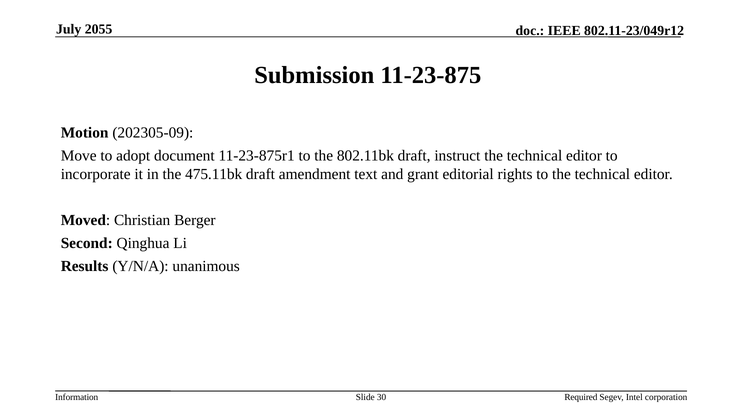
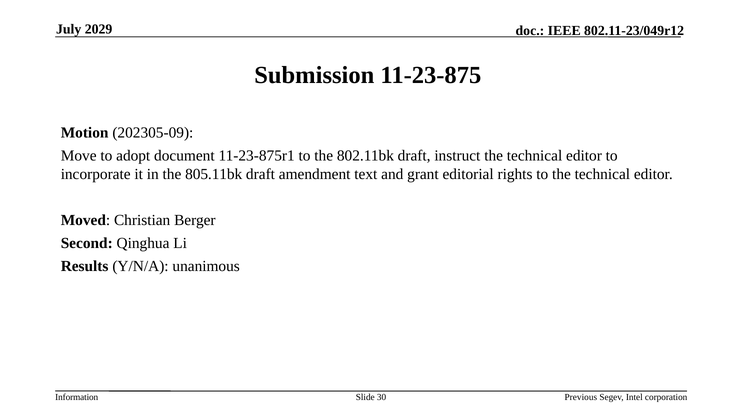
2055: 2055 -> 2029
475.11bk: 475.11bk -> 805.11bk
Required: Required -> Previous
